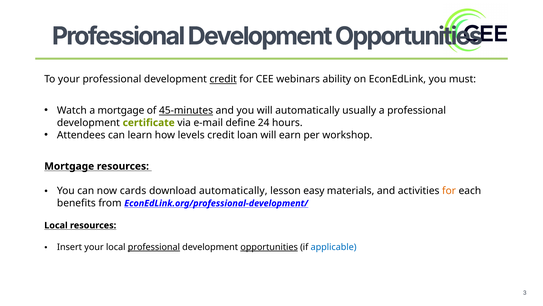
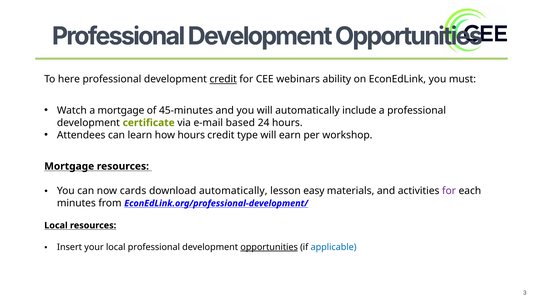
To your: your -> here
45-minutes underline: present -> none
usually: usually -> include
define: define -> based
how levels: levels -> hours
loan: loan -> type
for at (449, 190) colour: orange -> purple
benefits: benefits -> minutes
professional at (154, 247) underline: present -> none
